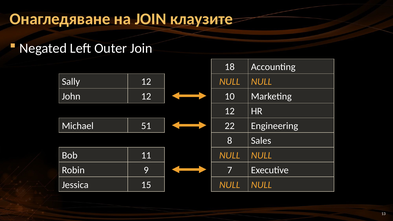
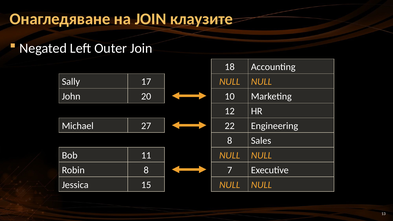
Sally 12: 12 -> 17
John 12: 12 -> 20
51: 51 -> 27
Robin 9: 9 -> 8
